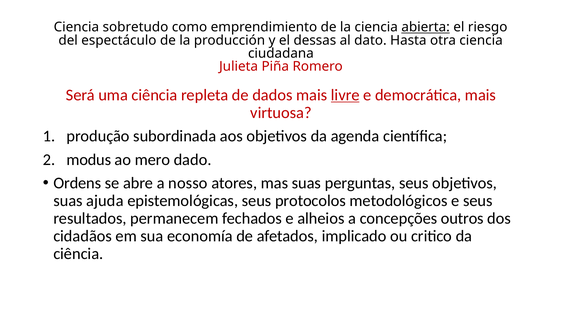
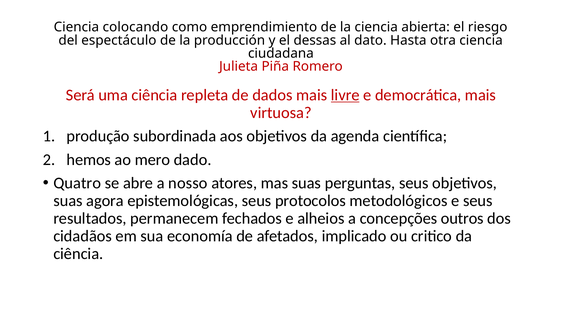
sobretudo: sobretudo -> colocando
abierta underline: present -> none
modus: modus -> hemos
Ordens: Ordens -> Quatro
ajuda: ajuda -> agora
